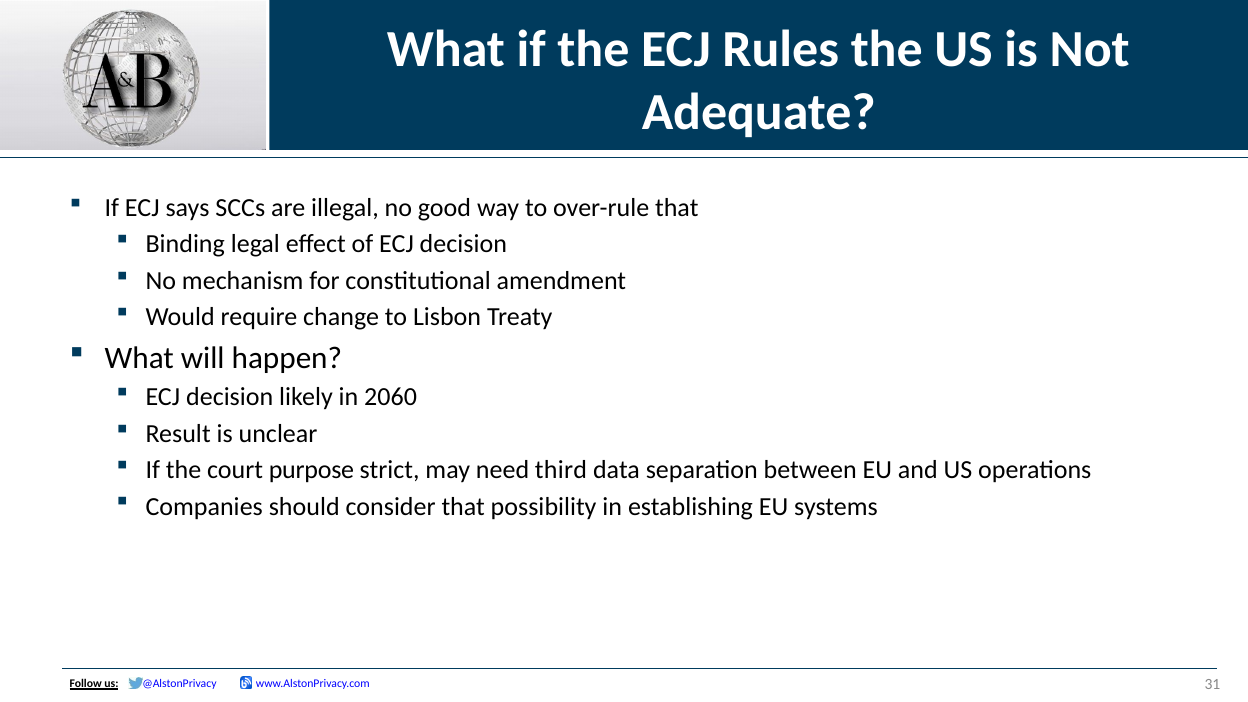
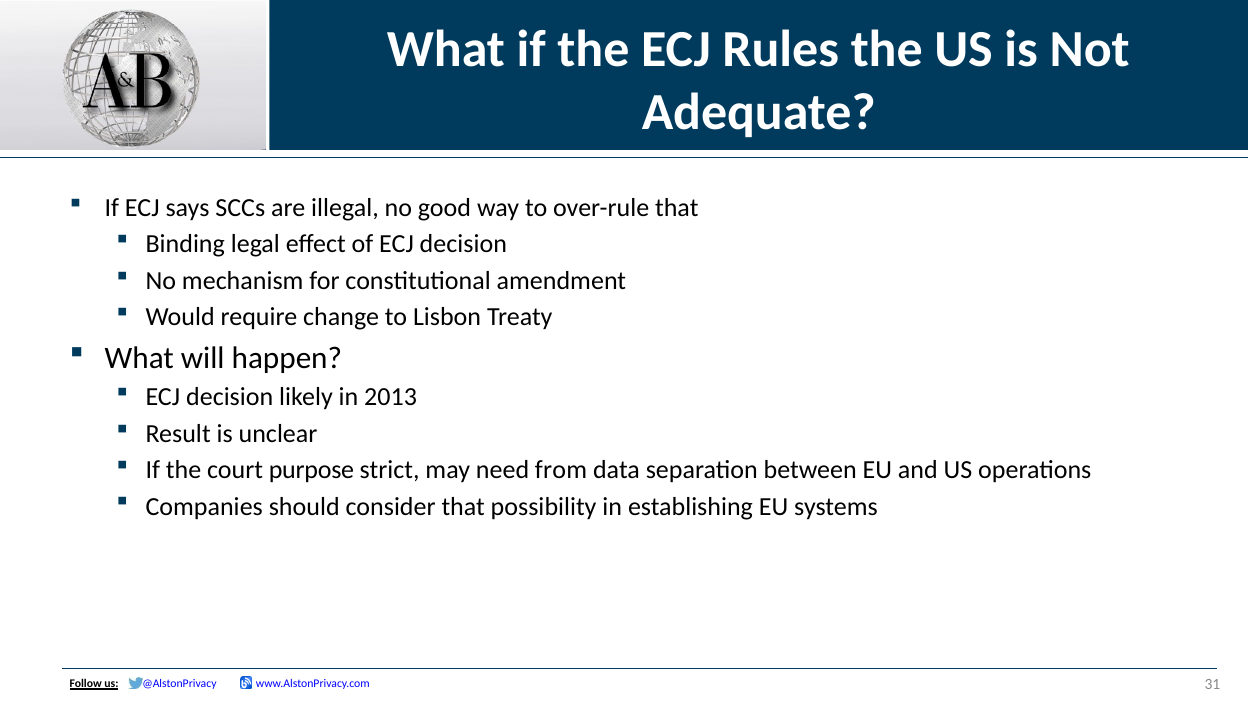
2060: 2060 -> 2013
third: third -> from
